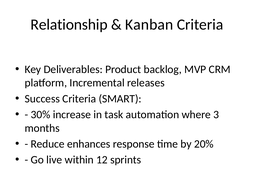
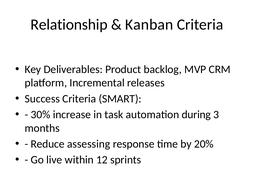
where: where -> during
enhances: enhances -> assessing
